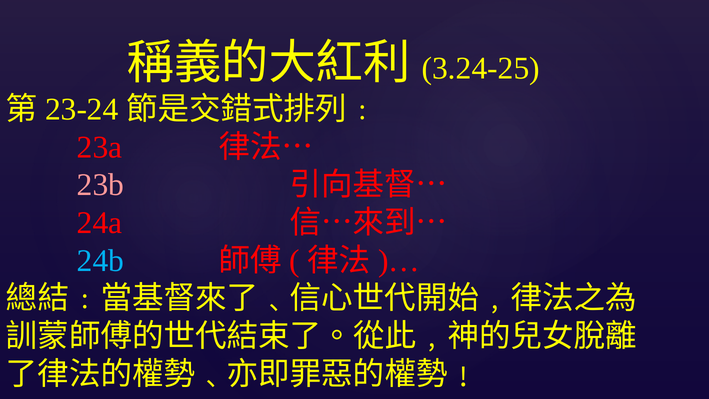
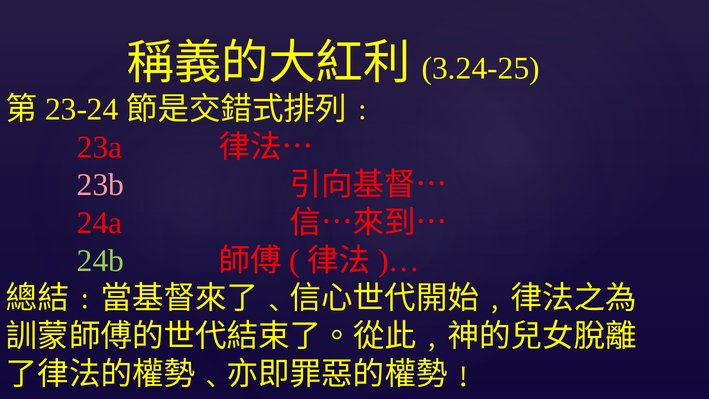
24b colour: light blue -> light green
